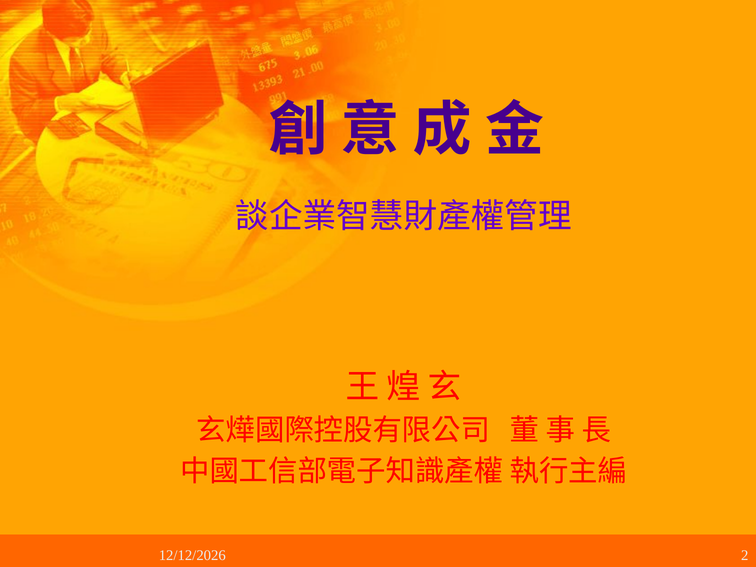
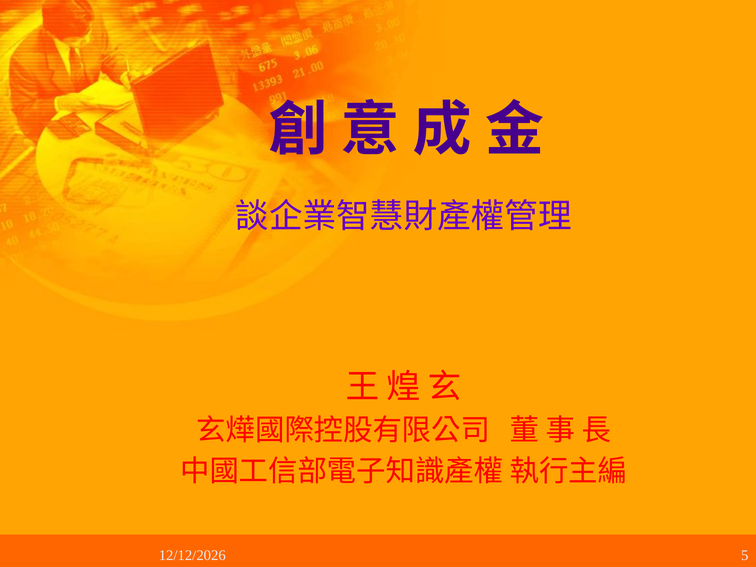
2: 2 -> 5
